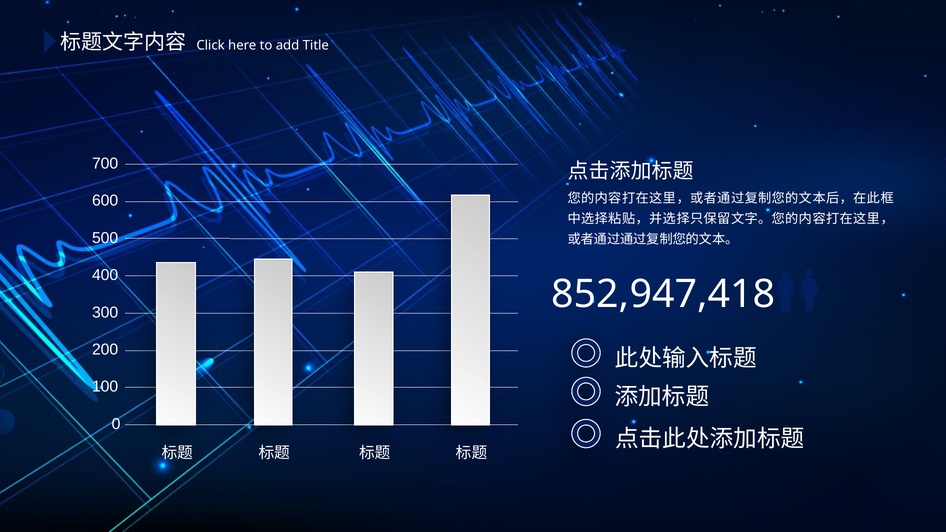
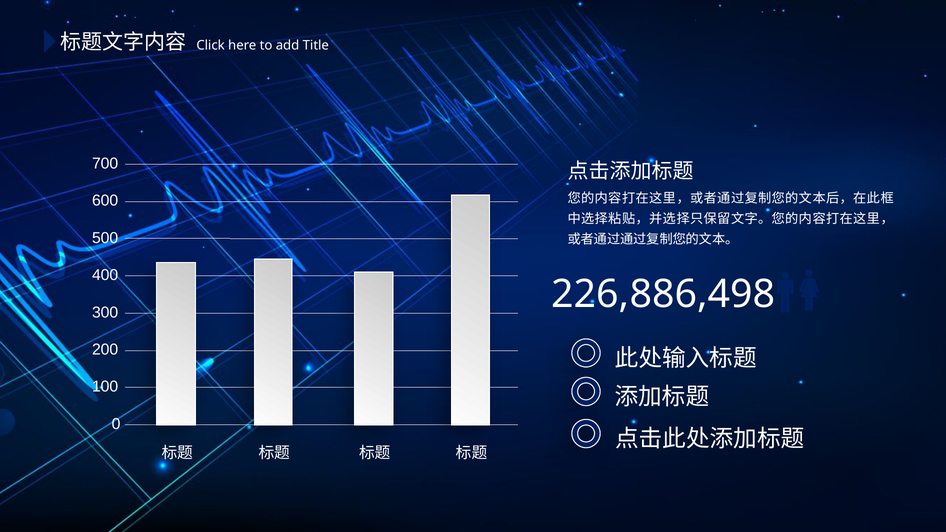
852,947,418: 852,947,418 -> 226,886,498
